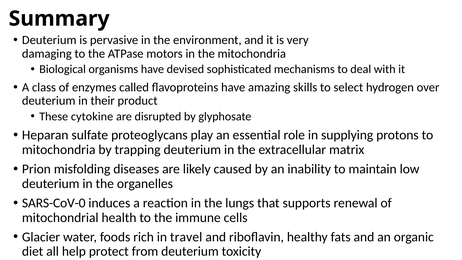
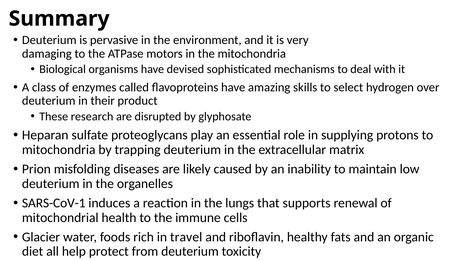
cytokine: cytokine -> research
SARS-CoV-0: SARS-CoV-0 -> SARS-CoV-1
